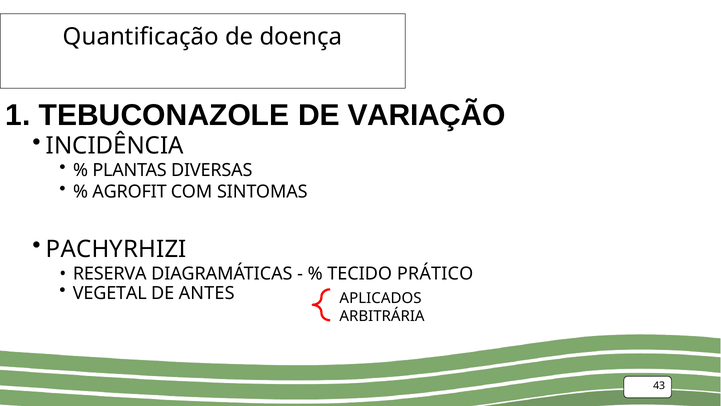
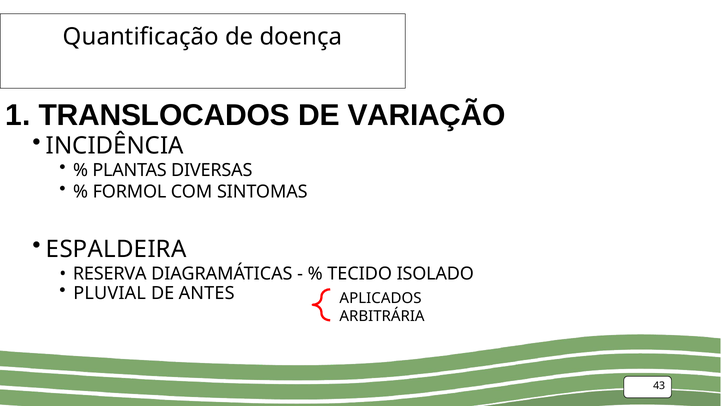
TEBUCONAZOLE: TEBUCONAZOLE -> TRANSLOCADOS
AGROFIT: AGROFIT -> FORMOL
PACHYRHIZI: PACHYRHIZI -> ESPALDEIRA
PRÁTICO: PRÁTICO -> ISOLADO
VEGETAL: VEGETAL -> PLUVIAL
